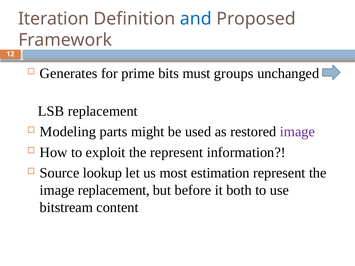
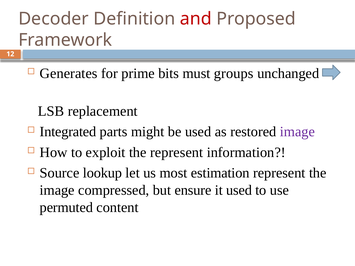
Iteration: Iteration -> Decoder
and colour: blue -> red
Modeling: Modeling -> Integrated
image replacement: replacement -> compressed
before: before -> ensure
it both: both -> used
bitstream: bitstream -> permuted
